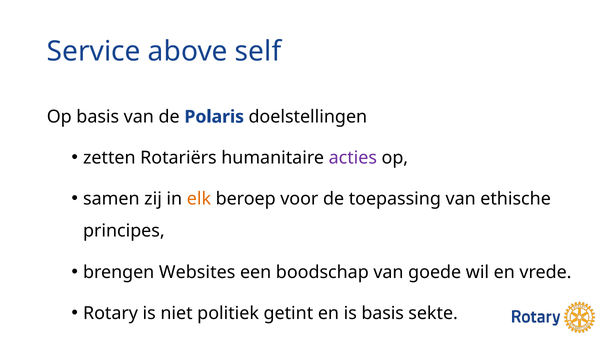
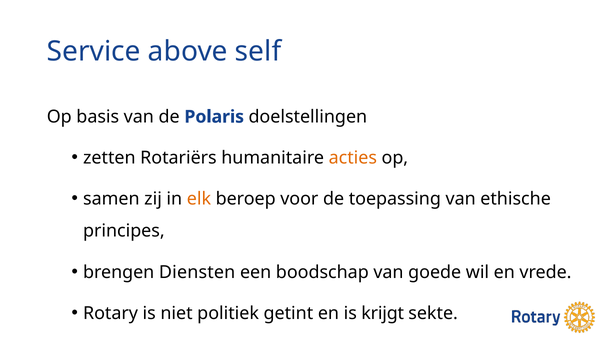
acties colour: purple -> orange
Websites: Websites -> Diensten
is basis: basis -> krijgt
